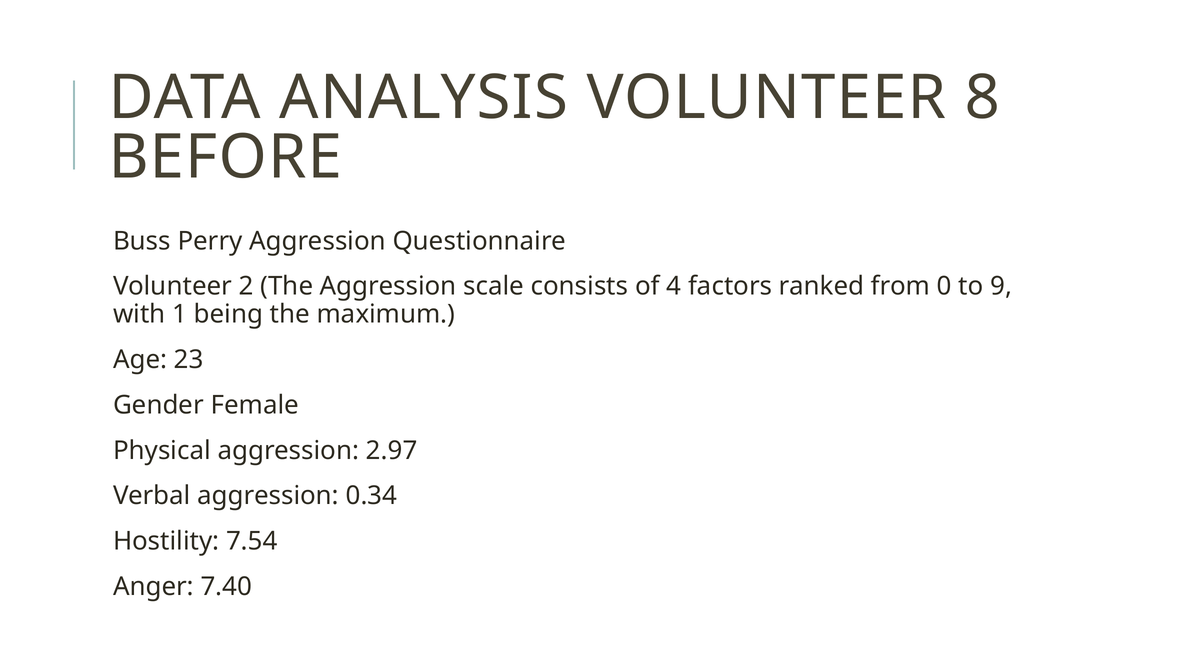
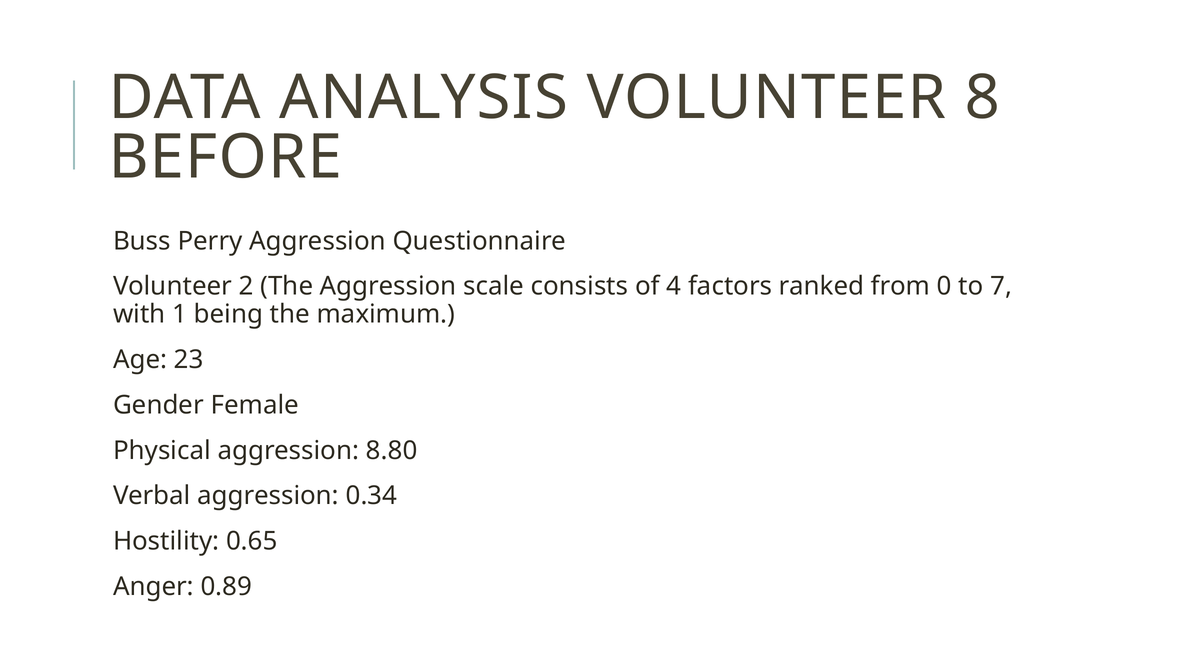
9: 9 -> 7
2.97: 2.97 -> 8.80
7.54: 7.54 -> 0.65
7.40: 7.40 -> 0.89
